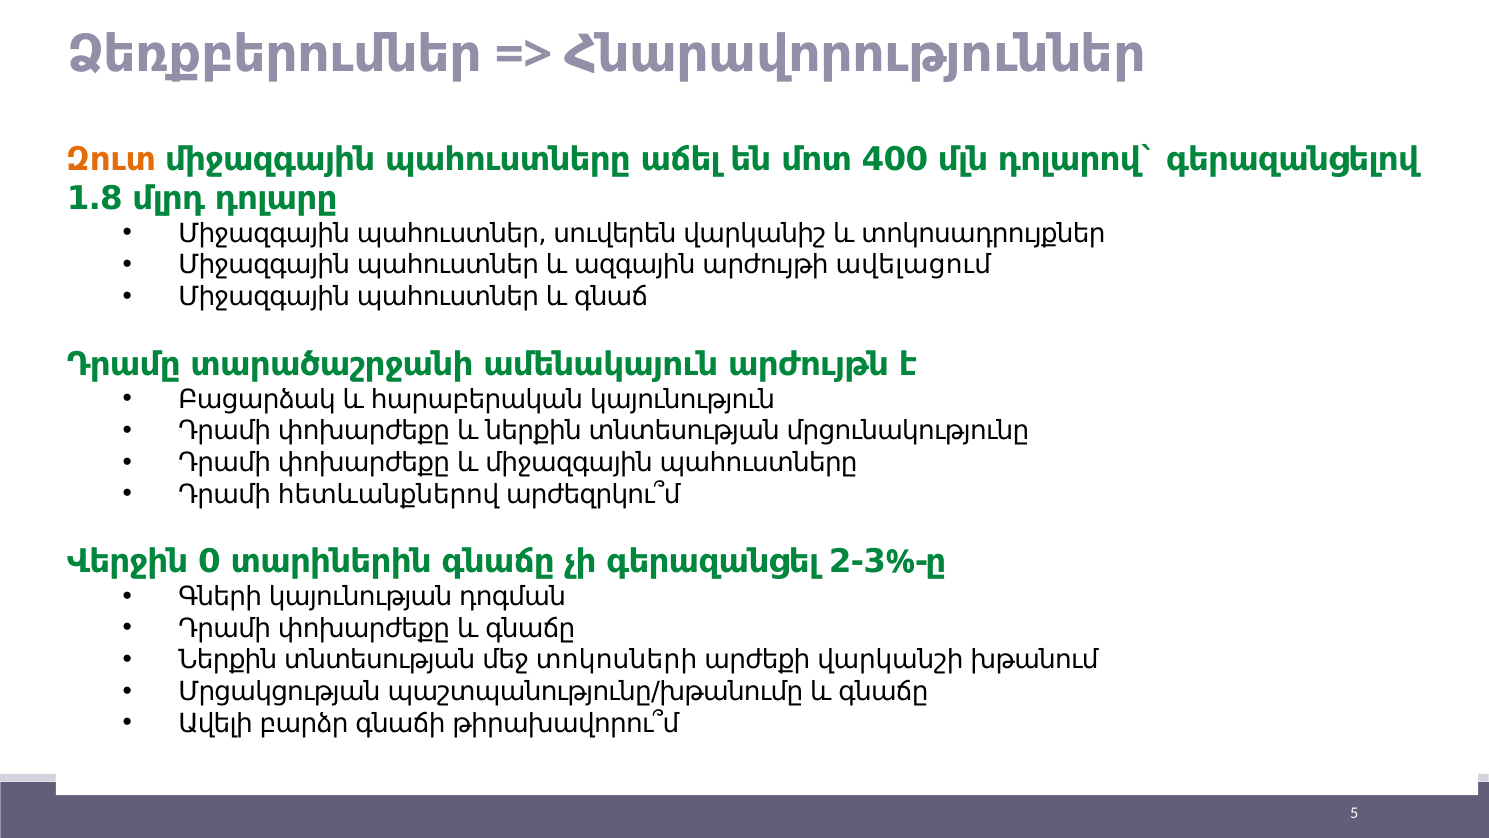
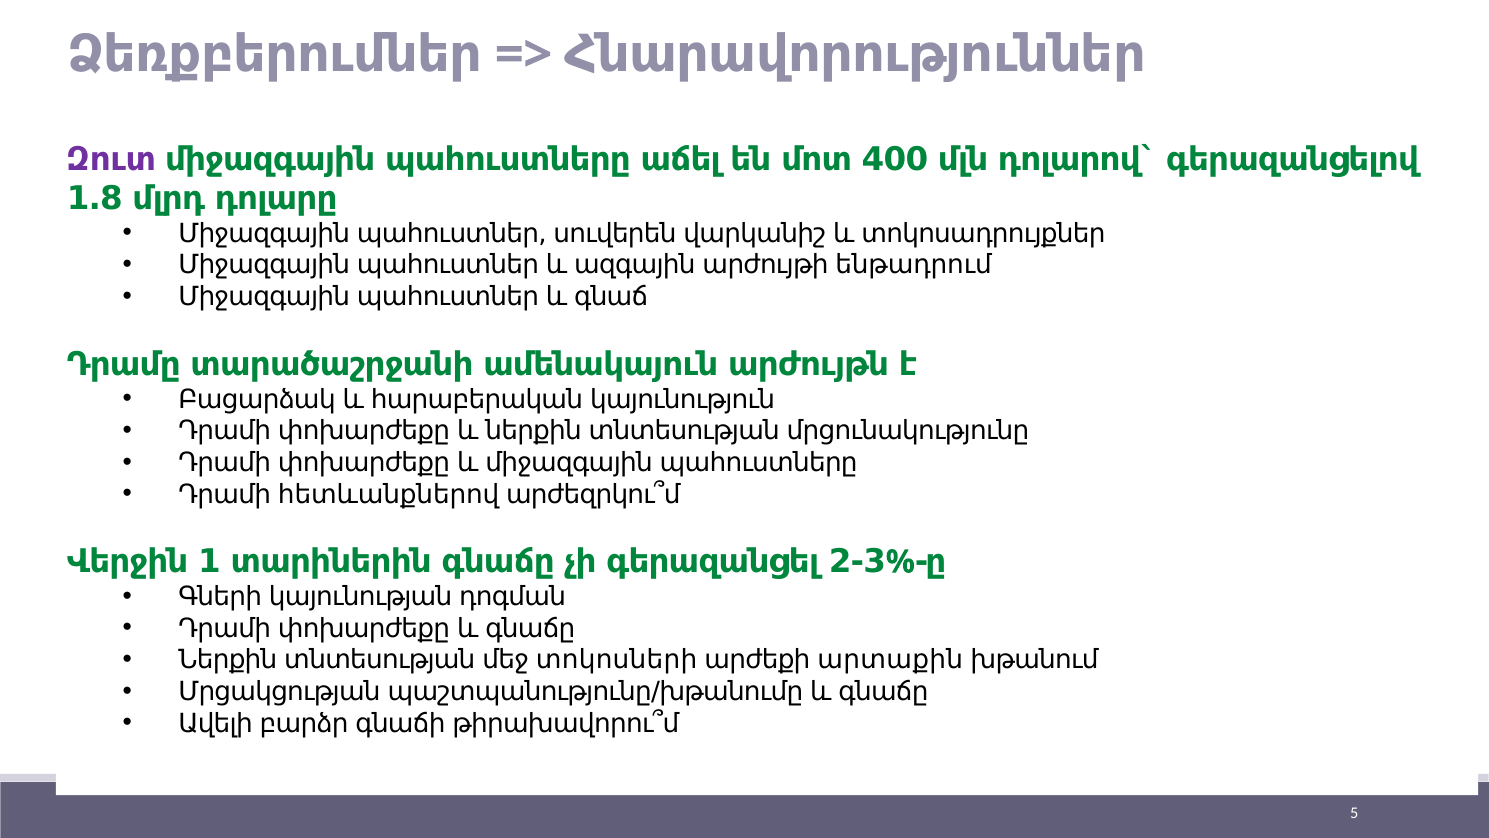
Զուտ colour: orange -> purple
ավելացում: ավելացում -> ենթադրում
0: 0 -> 1
վարկանշի: վարկանշի -> արտաքին
